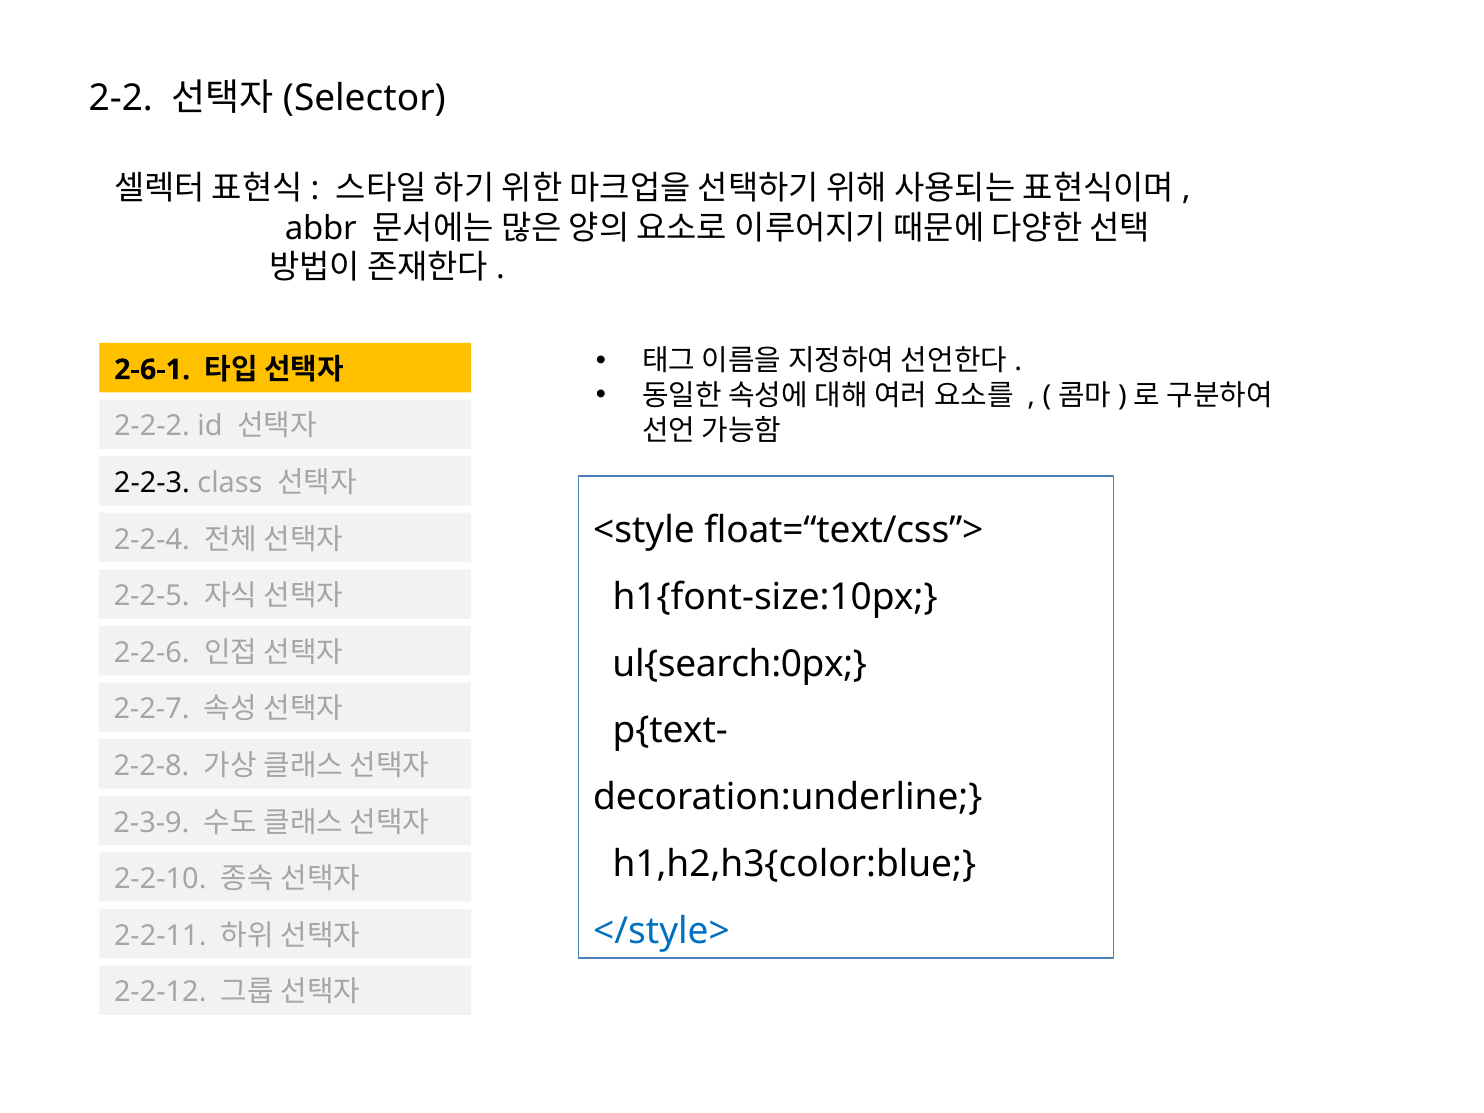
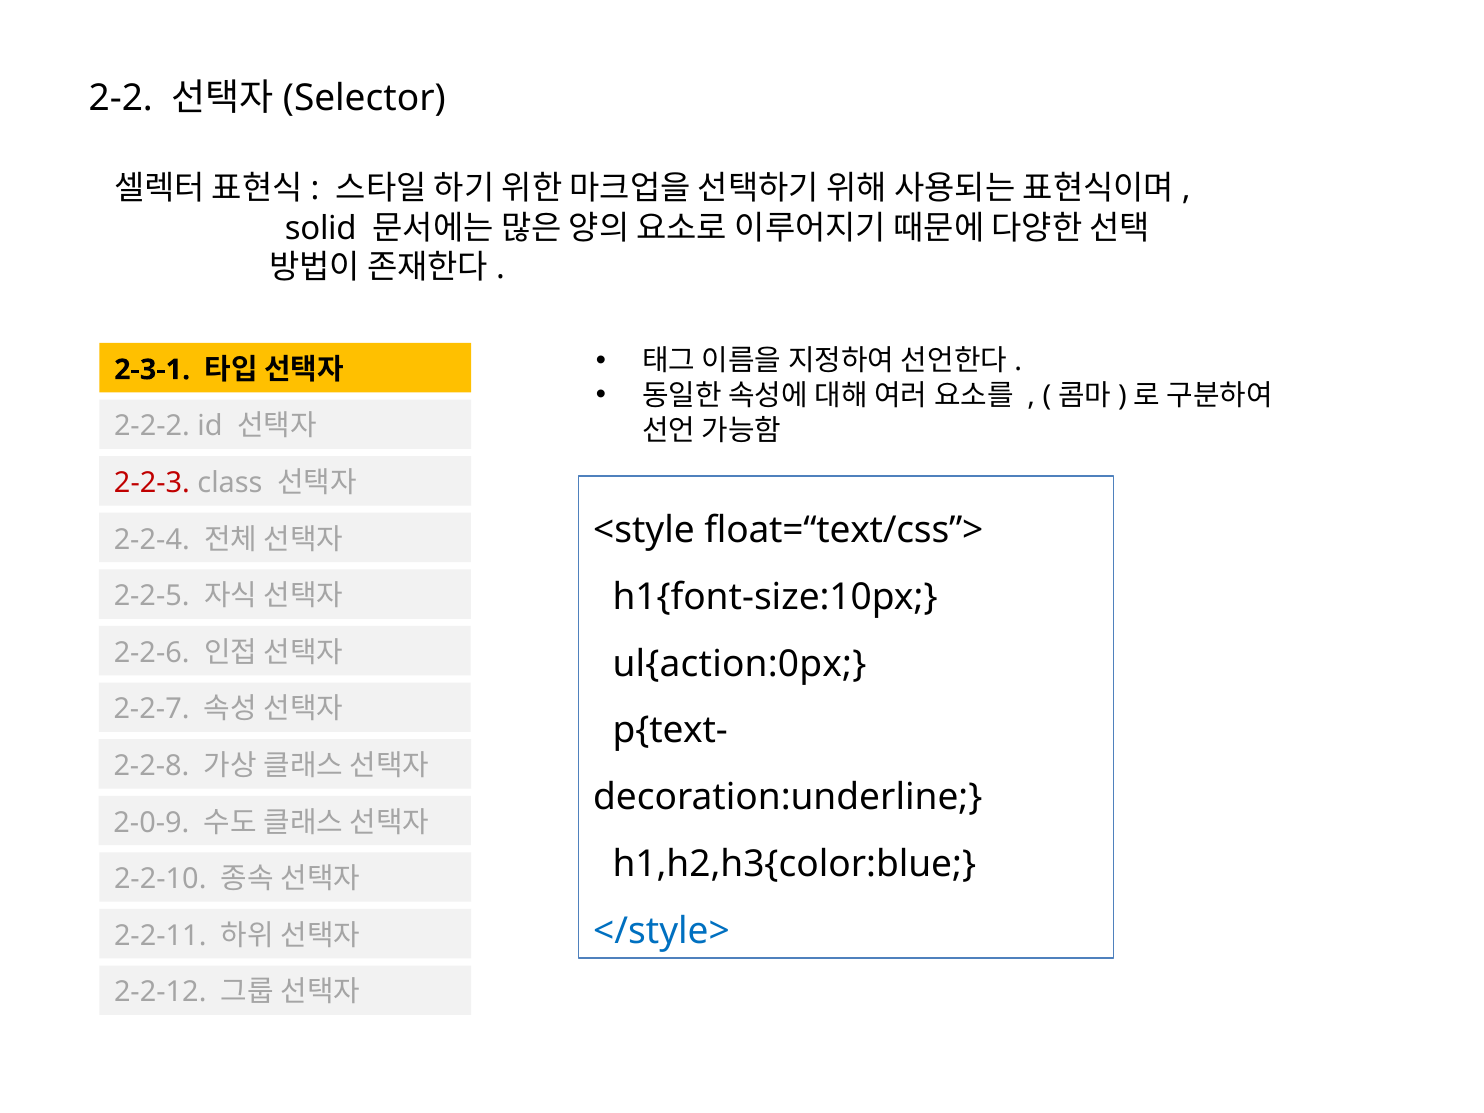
abbr: abbr -> solid
2-6-1: 2-6-1 -> 2-3-1
2-2-3 colour: black -> red
ul{search:0px: ul{search:0px -> ul{action:0px
2-3-9: 2-3-9 -> 2-0-9
